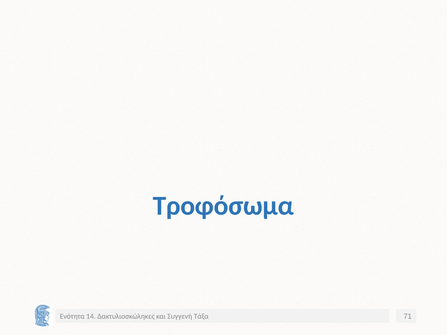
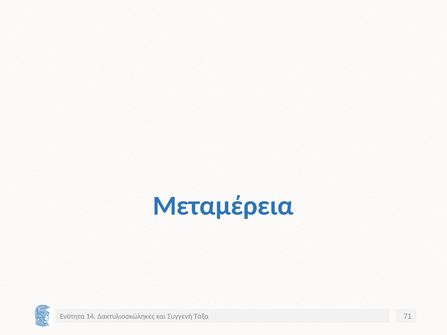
Τροφόσωμα: Τροφόσωμα -> Μεταμέρεια
